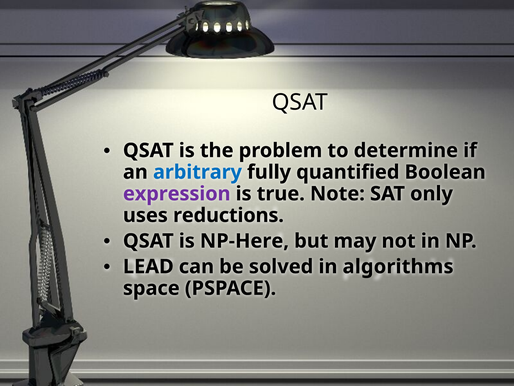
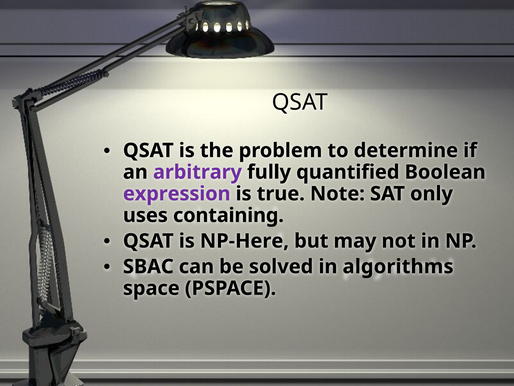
arbitrary colour: blue -> purple
reductions: reductions -> containing
LEAD: LEAD -> SBAC
